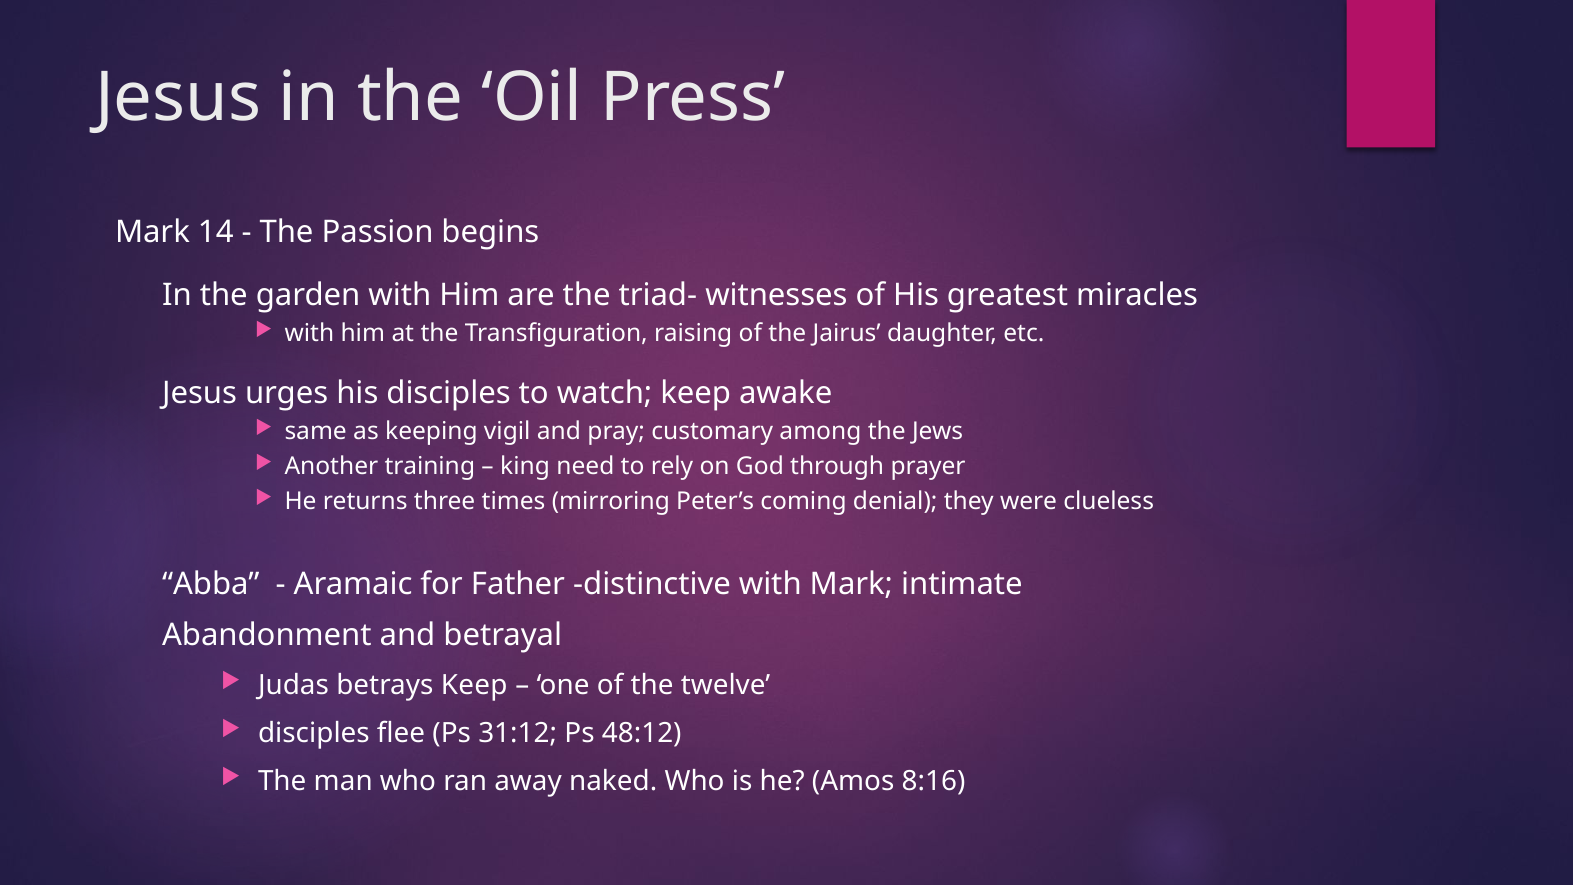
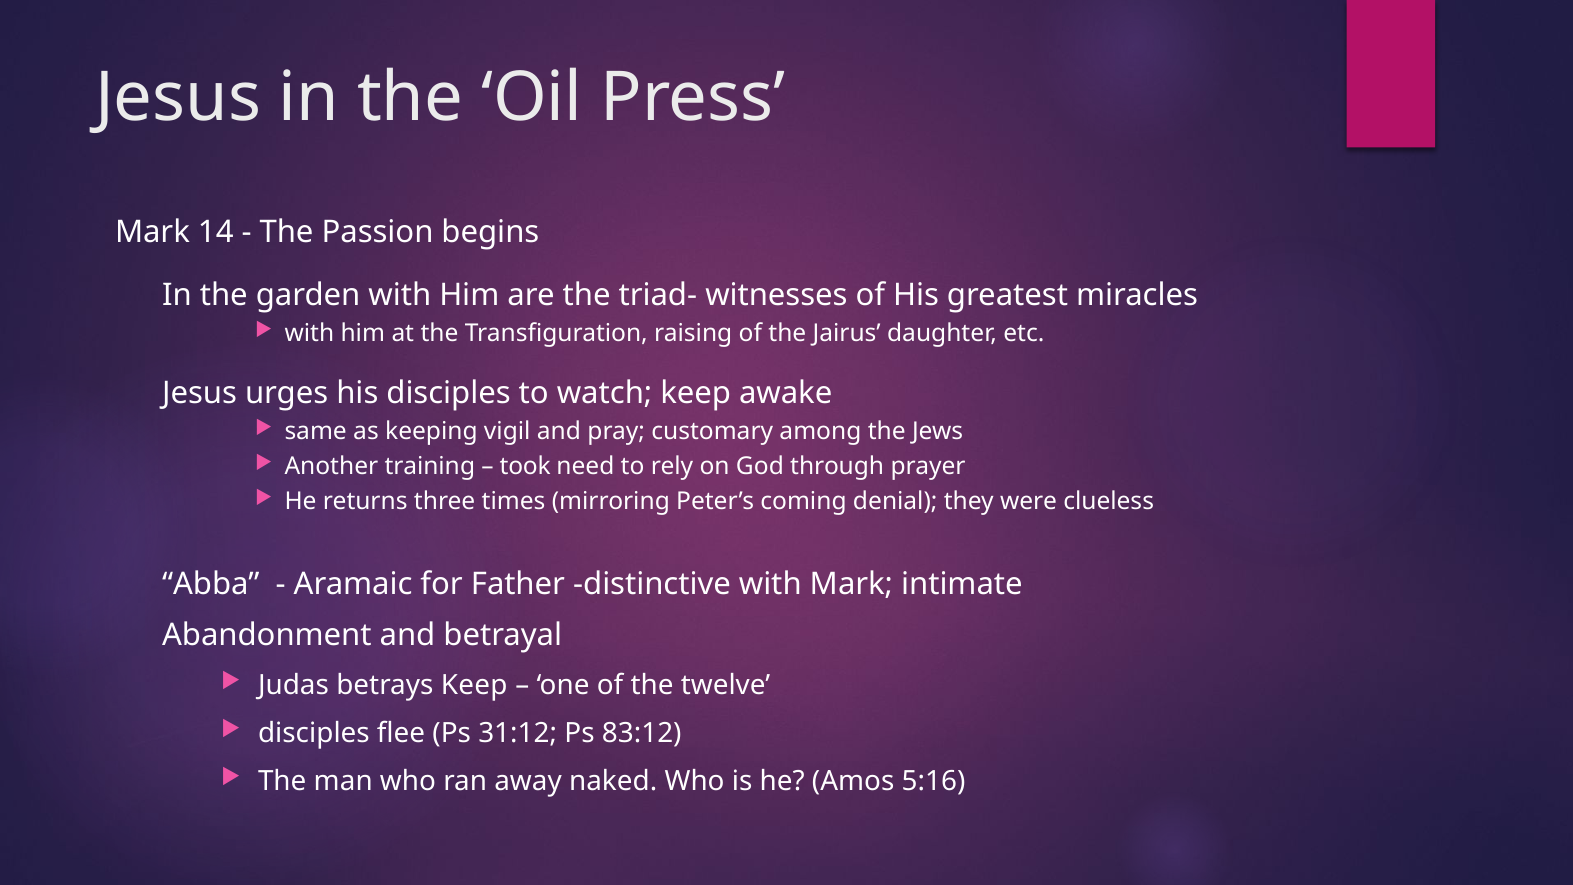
king: king -> took
48:12: 48:12 -> 83:12
8:16: 8:16 -> 5:16
